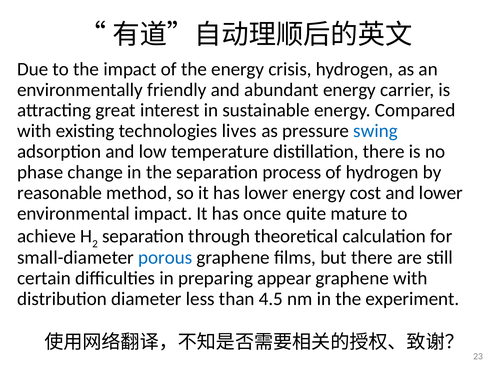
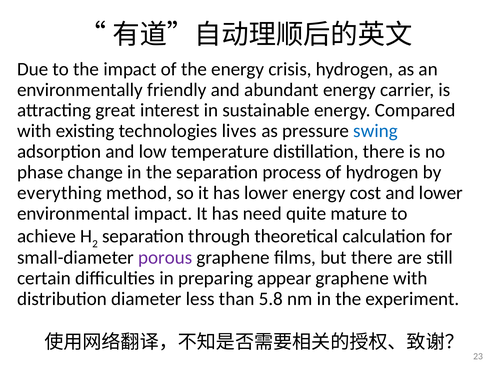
reasonable: reasonable -> everything
once: once -> need
porous colour: blue -> purple
4.5: 4.5 -> 5.8
